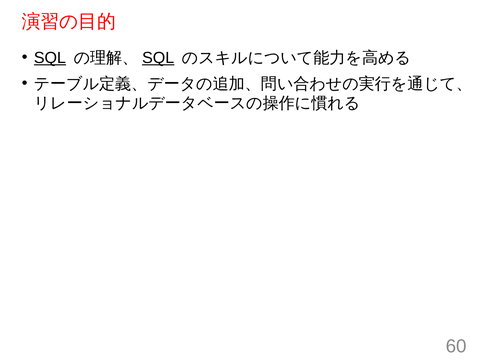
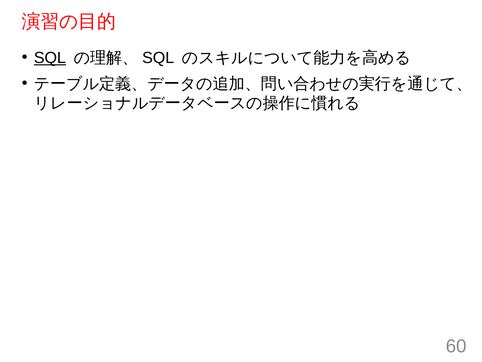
SQL at (158, 58) underline: present -> none
